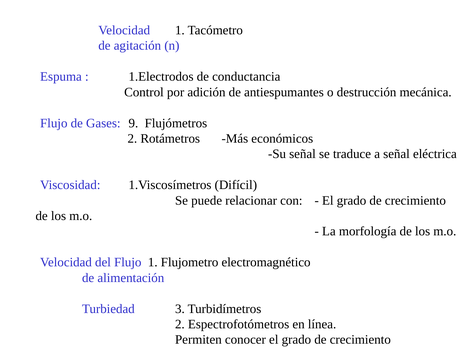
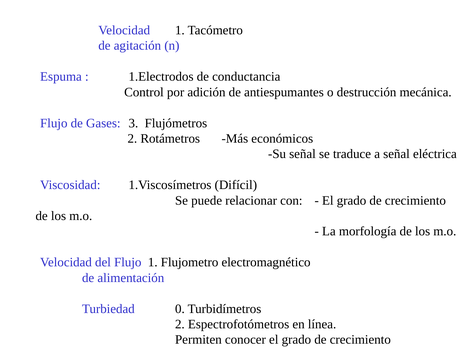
9: 9 -> 3
3: 3 -> 0
